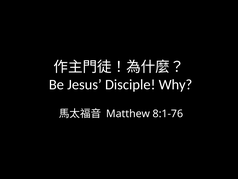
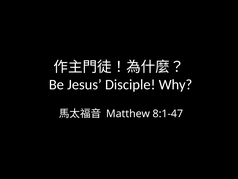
8:1-76: 8:1-76 -> 8:1-47
